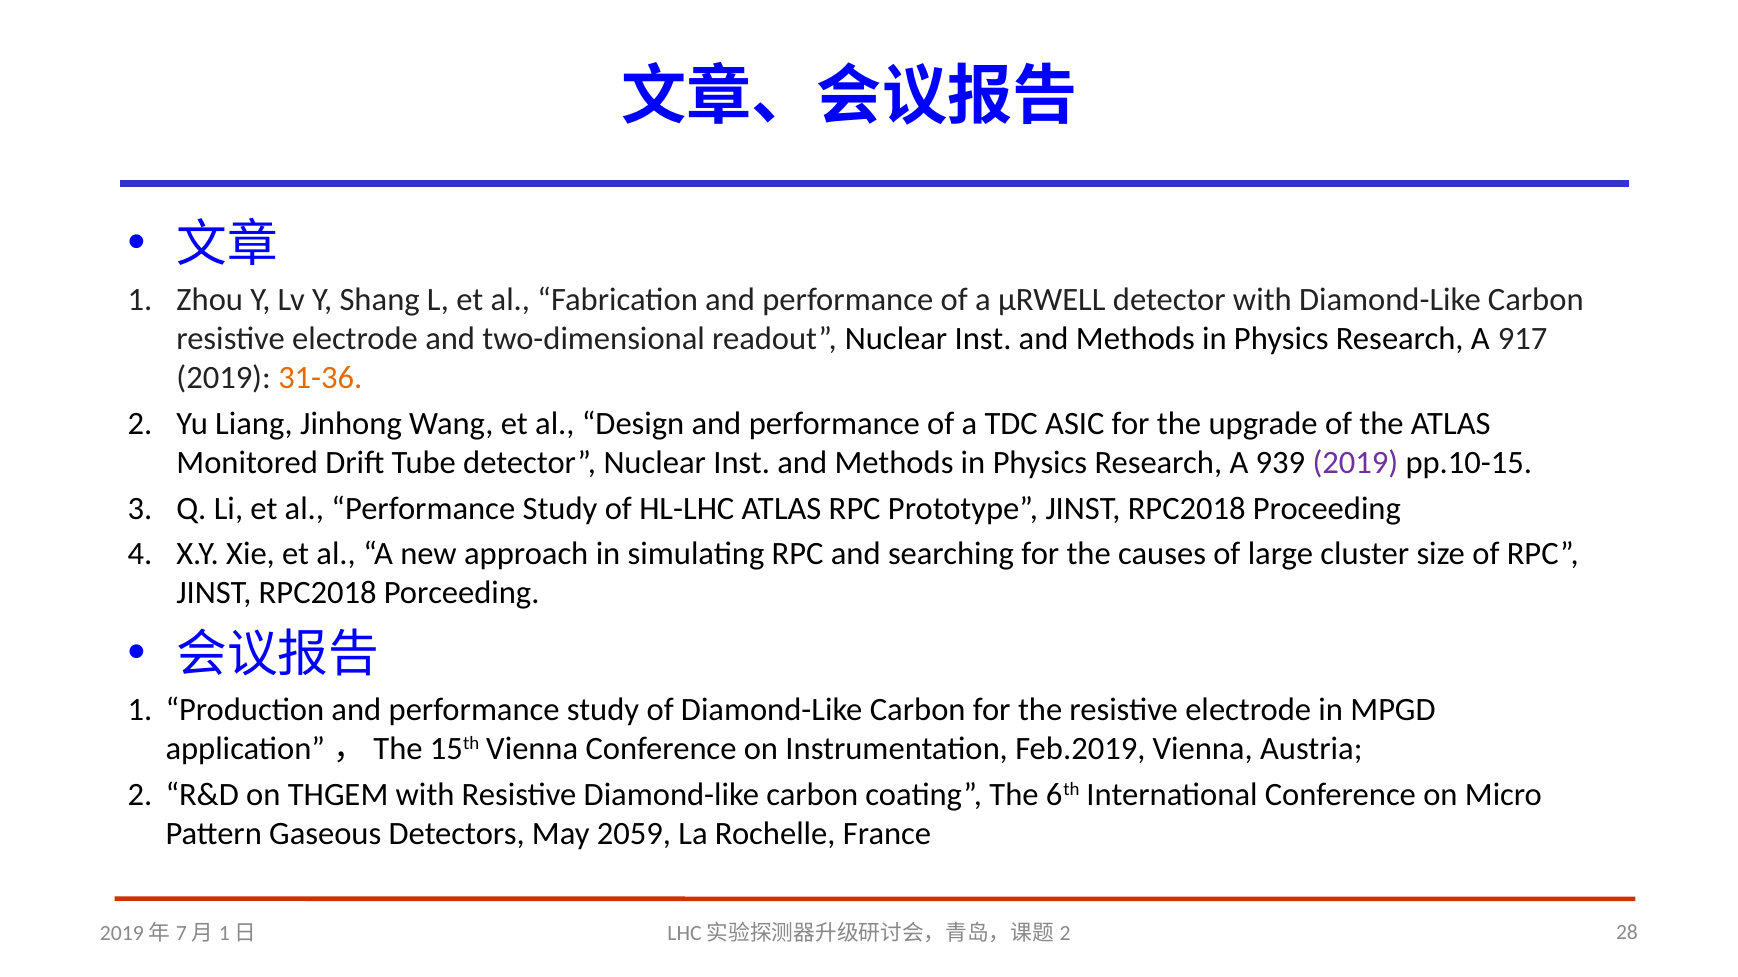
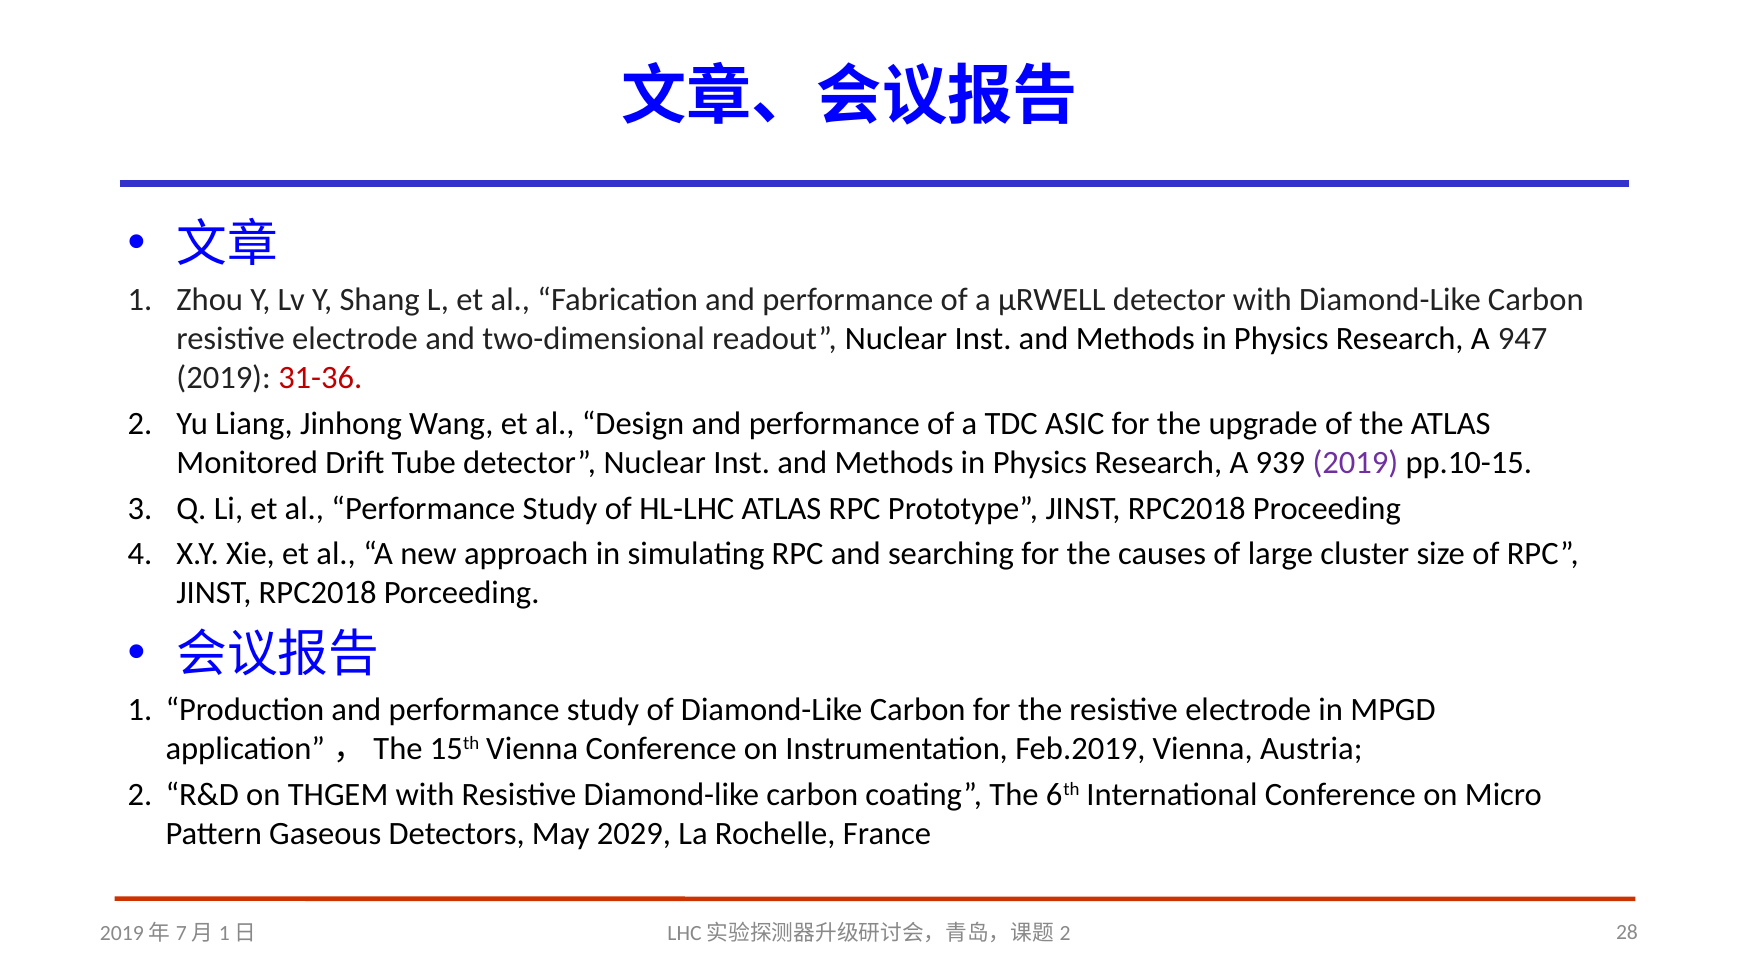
917: 917 -> 947
31-36 colour: orange -> red
2059: 2059 -> 2029
